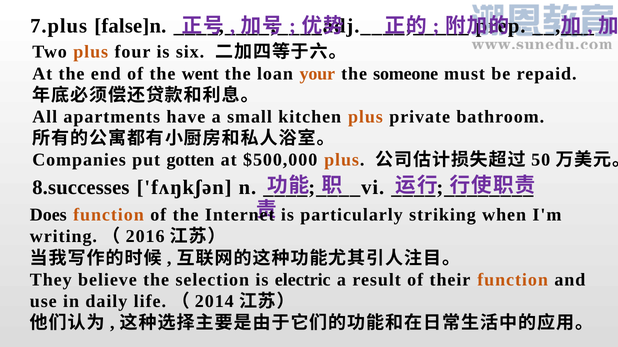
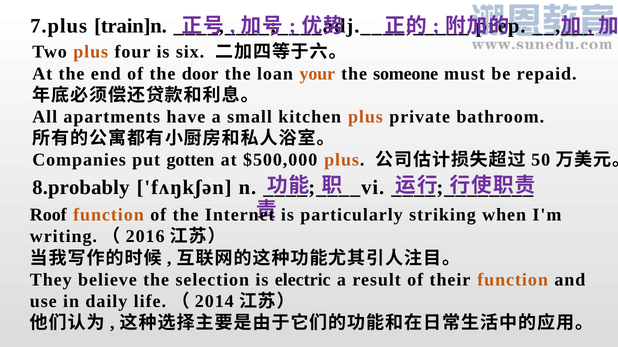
false]n: false]n -> train]n
went: went -> door
8.successes: 8.successes -> 8.probably
Does: Does -> Roof
